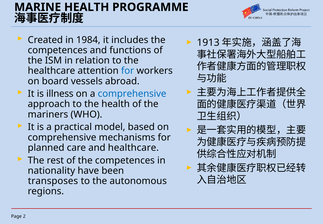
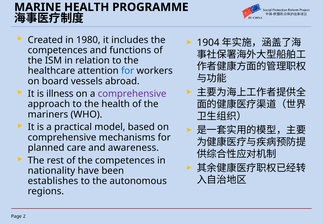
1984: 1984 -> 1980
1913: 1913 -> 1904
comprehensive at (132, 94) colour: blue -> purple
and healthcare: healthcare -> awareness
transposes: transposes -> establishes
